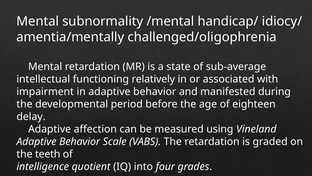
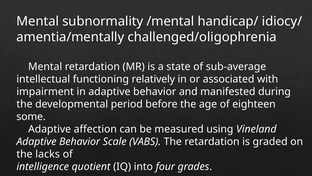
delay: delay -> some
teeth: teeth -> lacks
